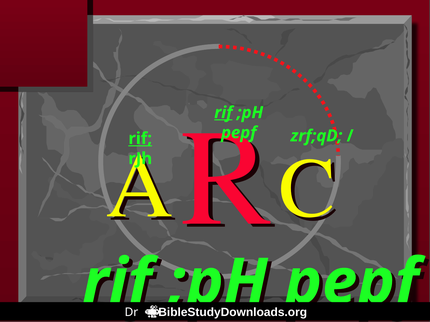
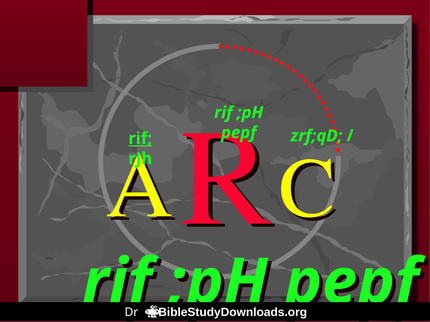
rif at (223, 113) underline: present -> none
